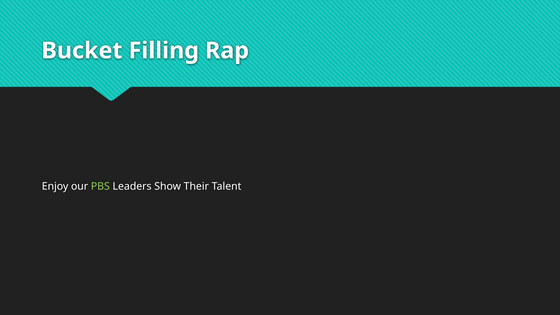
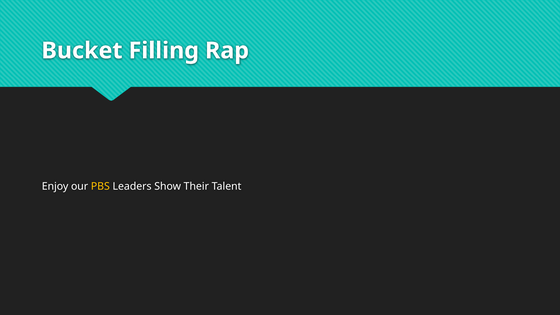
PBS colour: light green -> yellow
